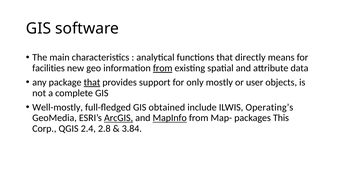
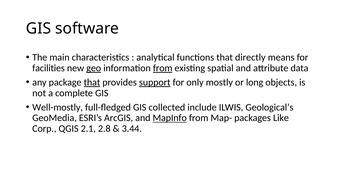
geo underline: none -> present
support underline: none -> present
user: user -> long
obtained: obtained -> collected
Operating’s: Operating’s -> Geological’s
ArcGIS underline: present -> none
This: This -> Like
2.4: 2.4 -> 2.1
3.84: 3.84 -> 3.44
